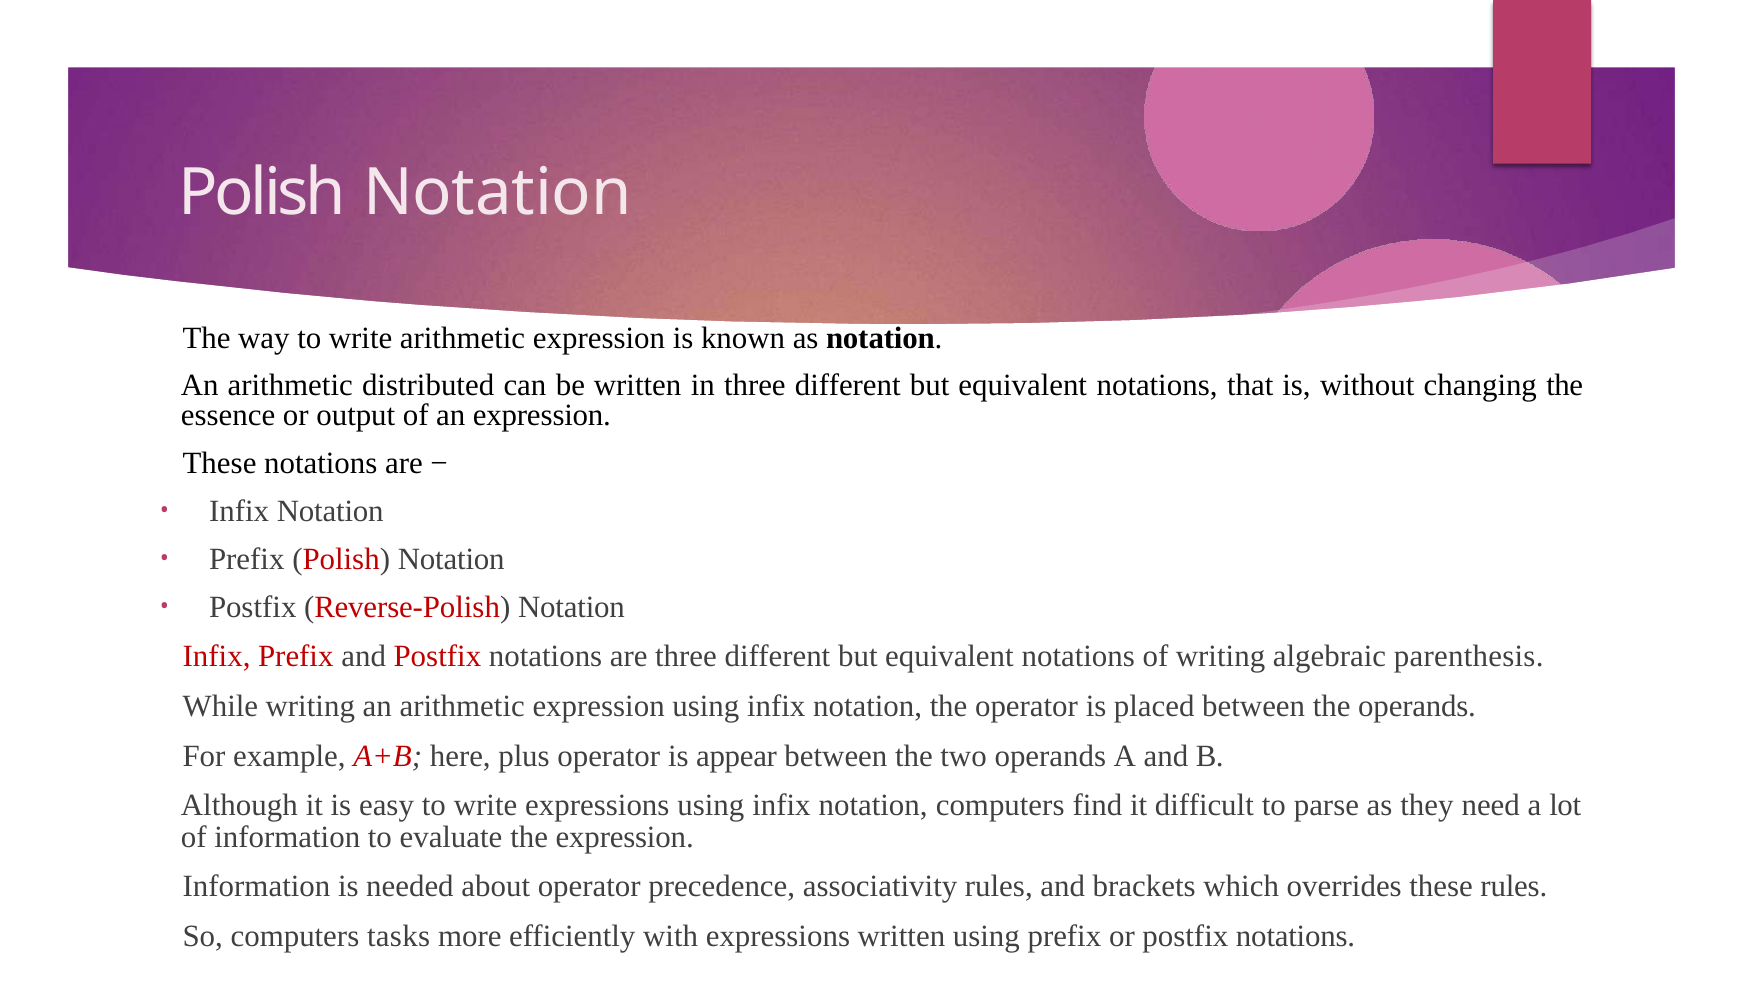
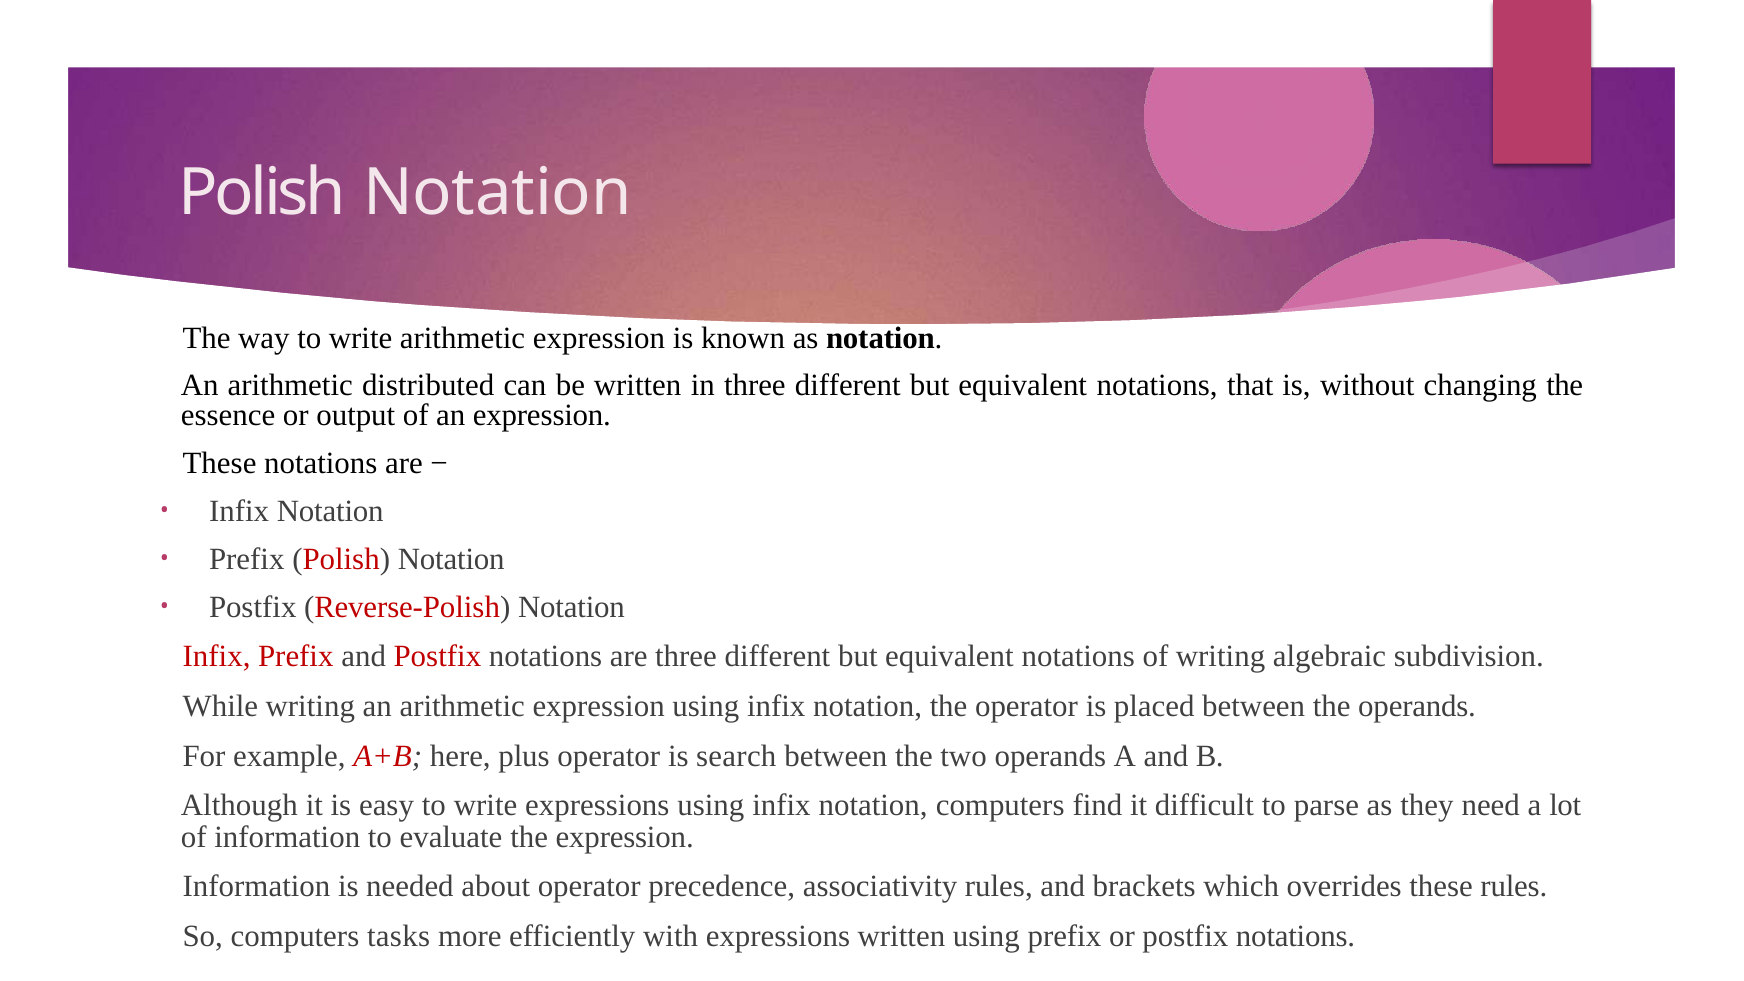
parenthesis: parenthesis -> subdivision
appear: appear -> search
